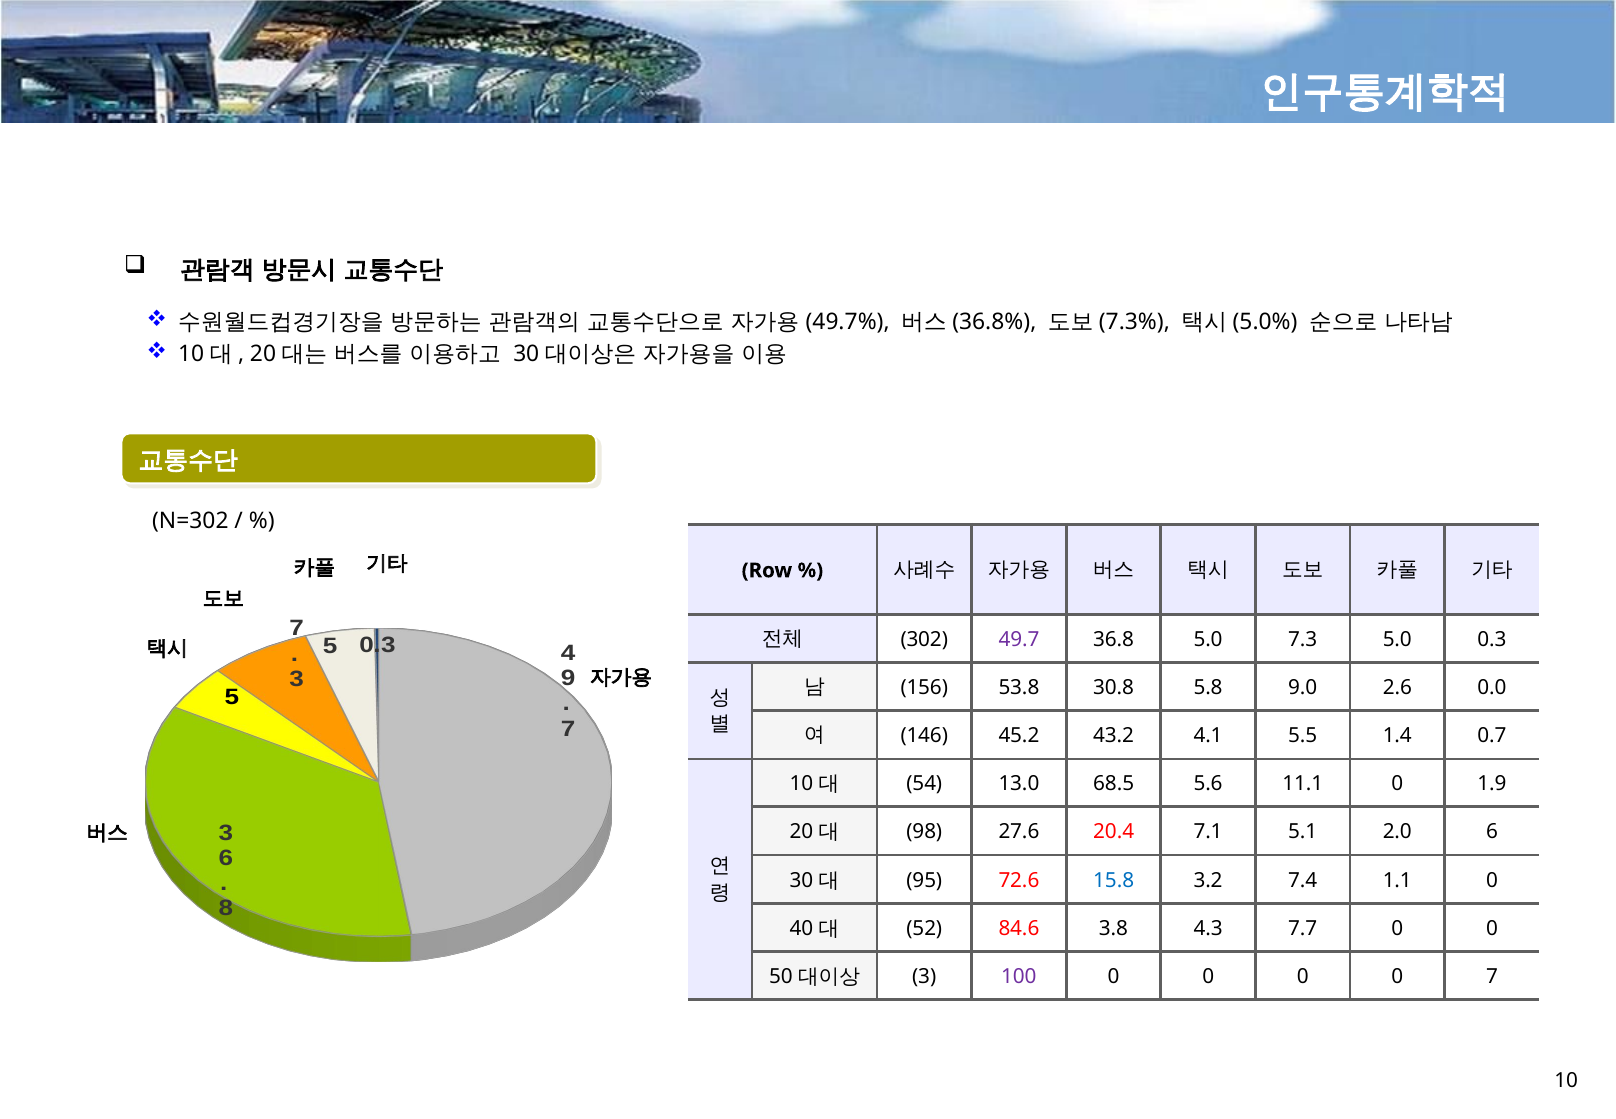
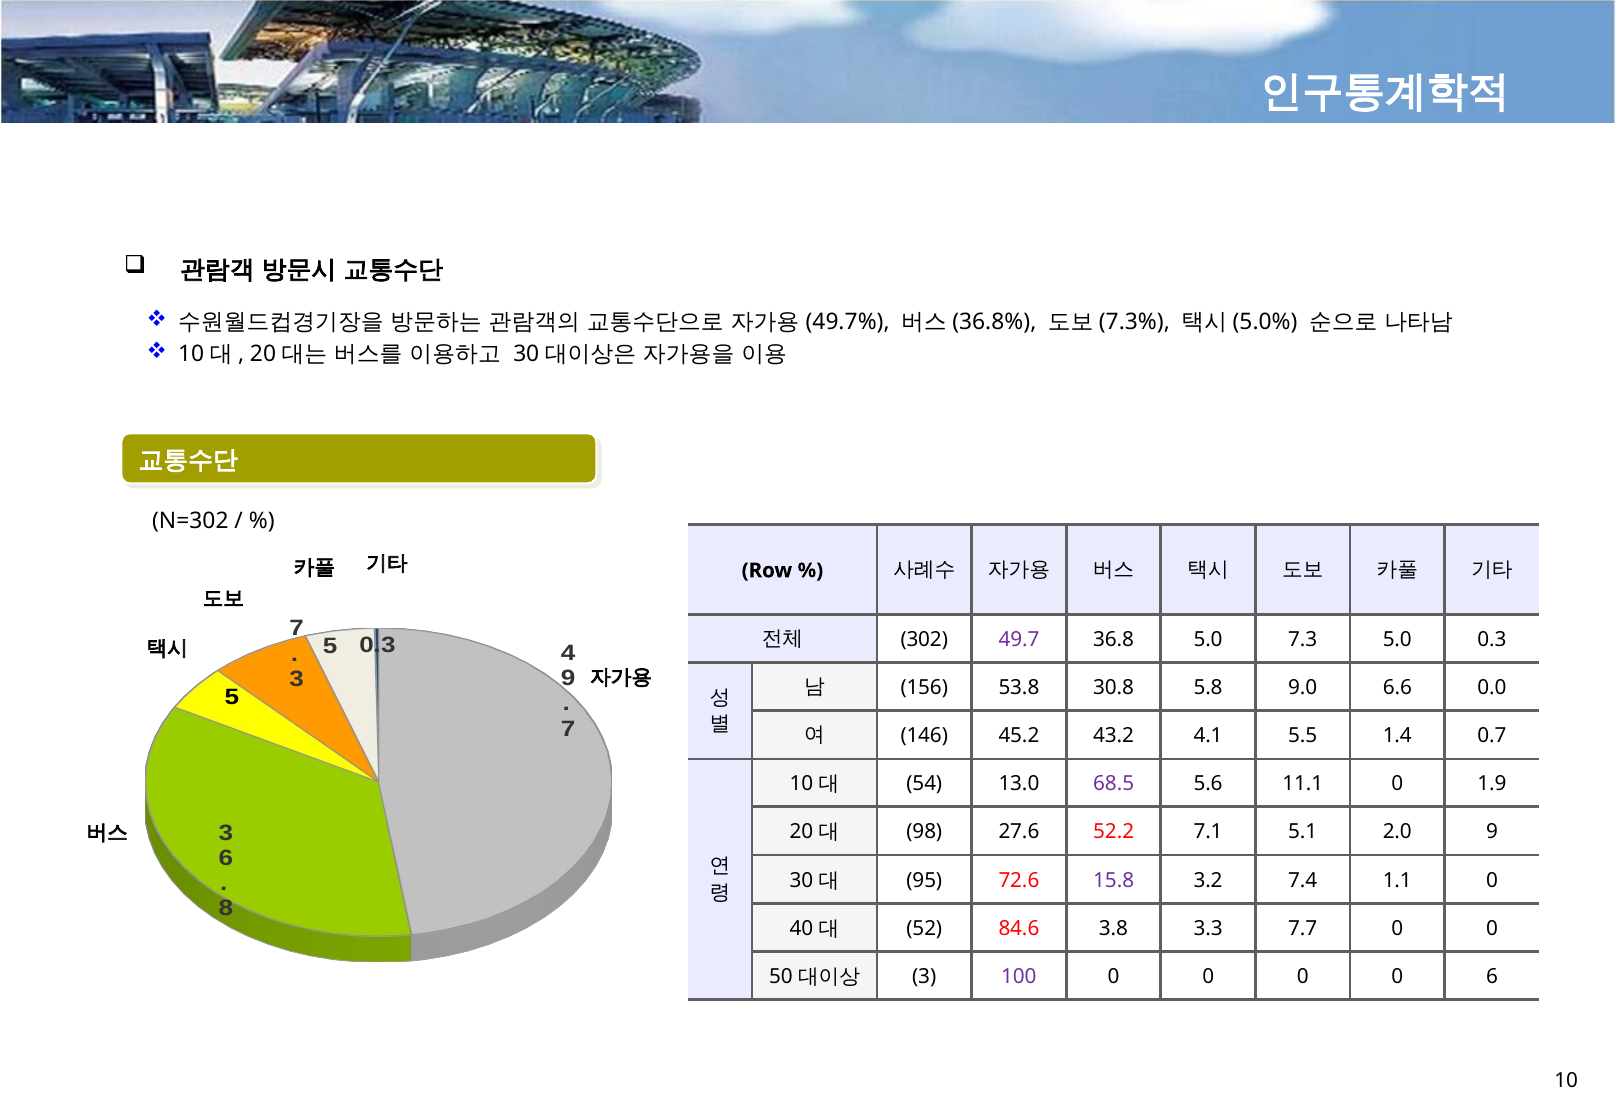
2.6: 2.6 -> 6.6
68.5 colour: black -> purple
20.4: 20.4 -> 52.2
2.0 6: 6 -> 9
15.8 colour: blue -> purple
4.3: 4.3 -> 3.3
0 7: 7 -> 6
